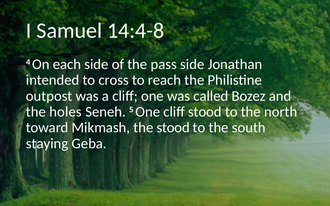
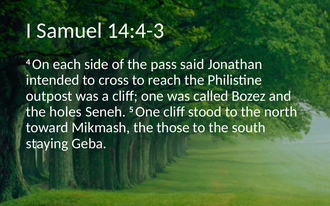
14:4-8: 14:4-8 -> 14:4-3
pass side: side -> said
the stood: stood -> those
